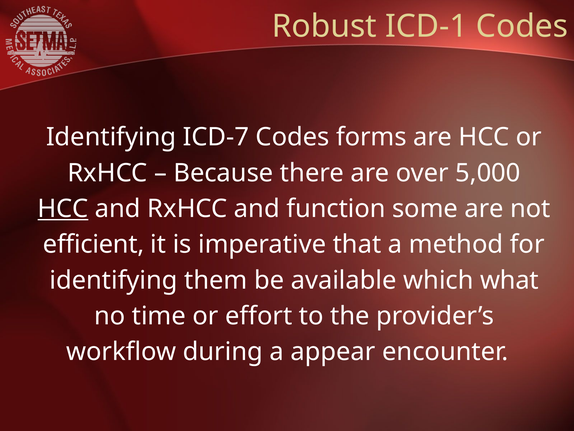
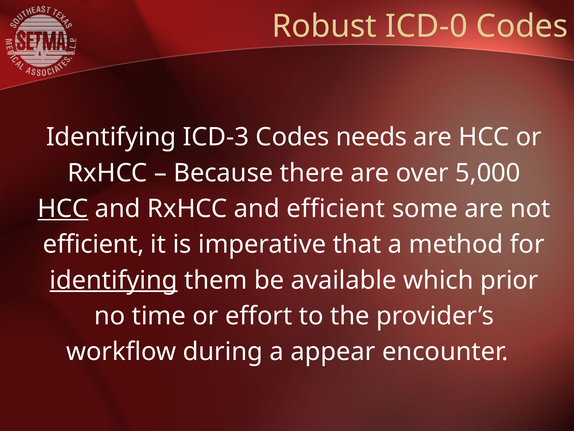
ICD-1: ICD-1 -> ICD-0
ICD-7: ICD-7 -> ICD-3
forms: forms -> needs
and function: function -> efficient
identifying at (114, 280) underline: none -> present
what: what -> prior
